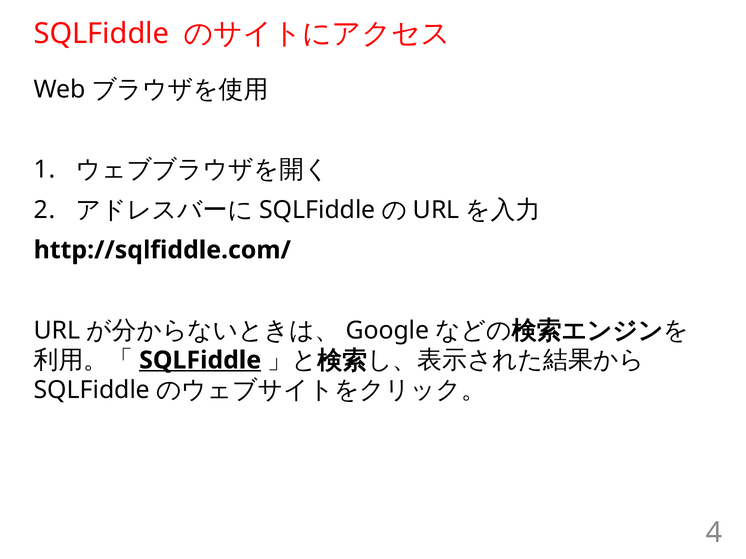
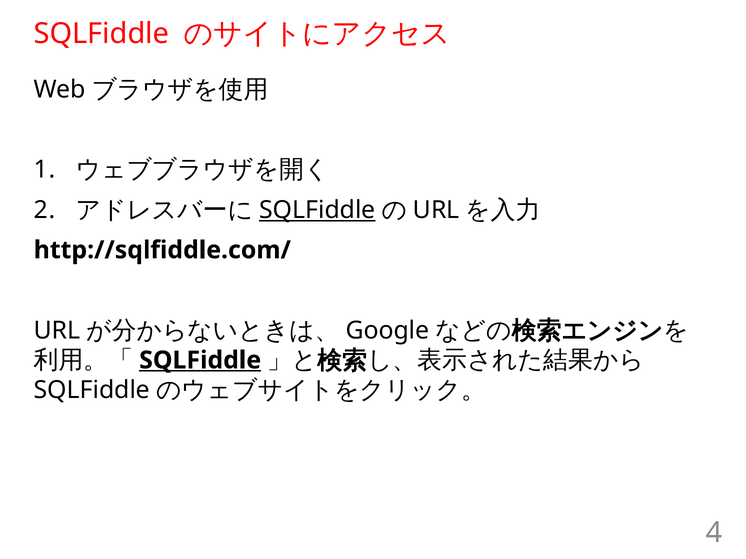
SQLFiddle at (317, 210) underline: none -> present
